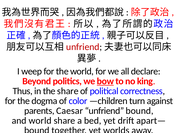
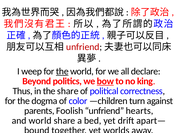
the at (62, 71) underline: none -> present
Caesar: Caesar -> Foolish
unfriend bound: bound -> hearts
